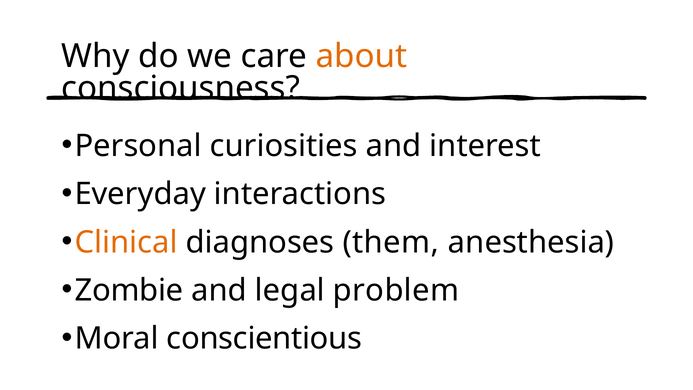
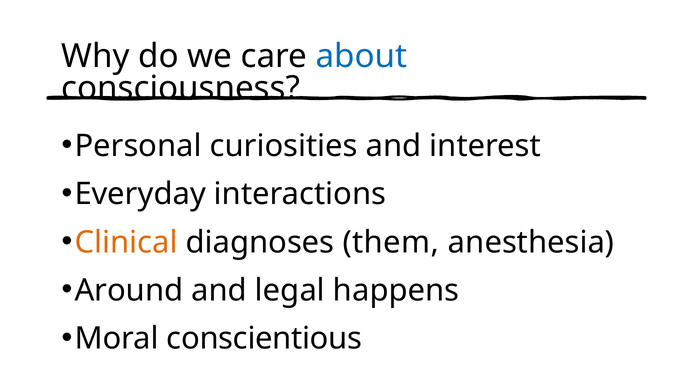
about colour: orange -> blue
Zombie: Zombie -> Around
problem: problem -> happens
